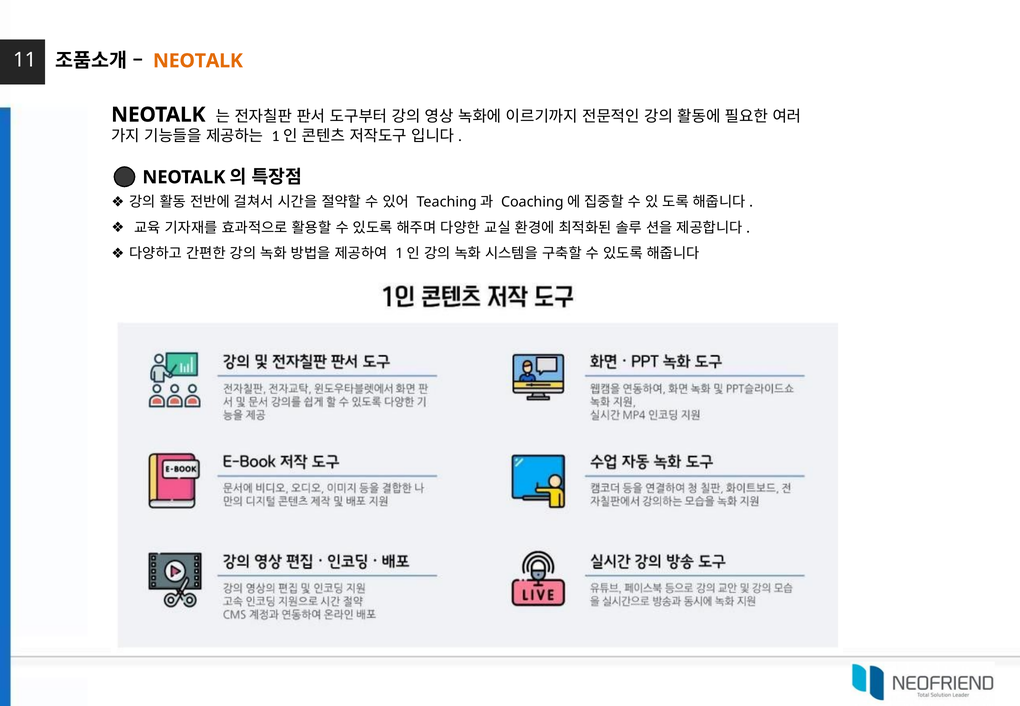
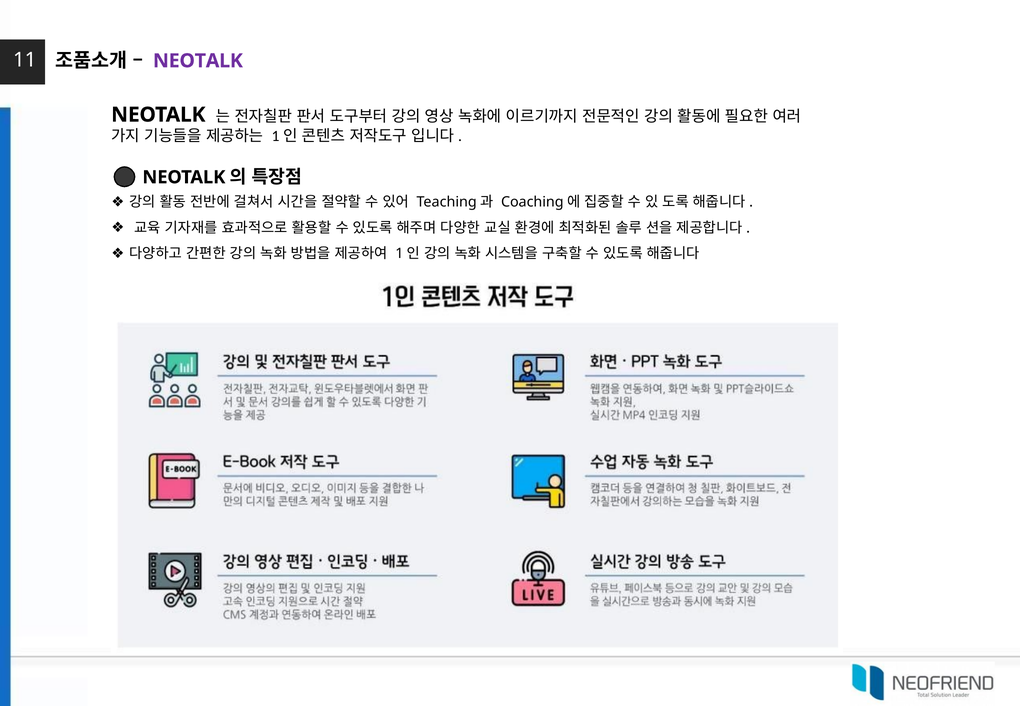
NEOTALK at (198, 61) colour: orange -> purple
